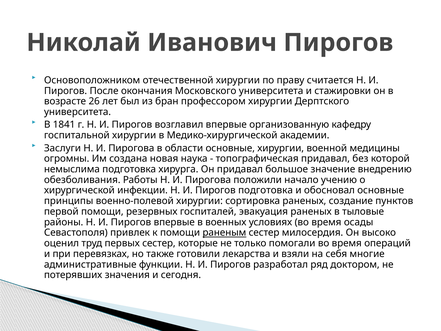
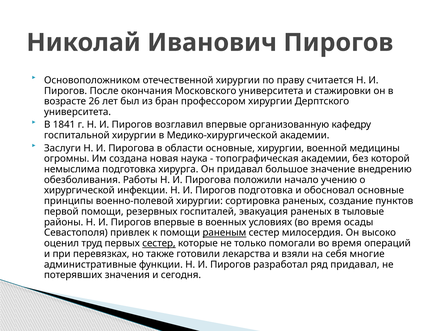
топографическая придавал: придавал -> академии
сестер at (159, 243) underline: none -> present
ряд доктором: доктором -> придавал
